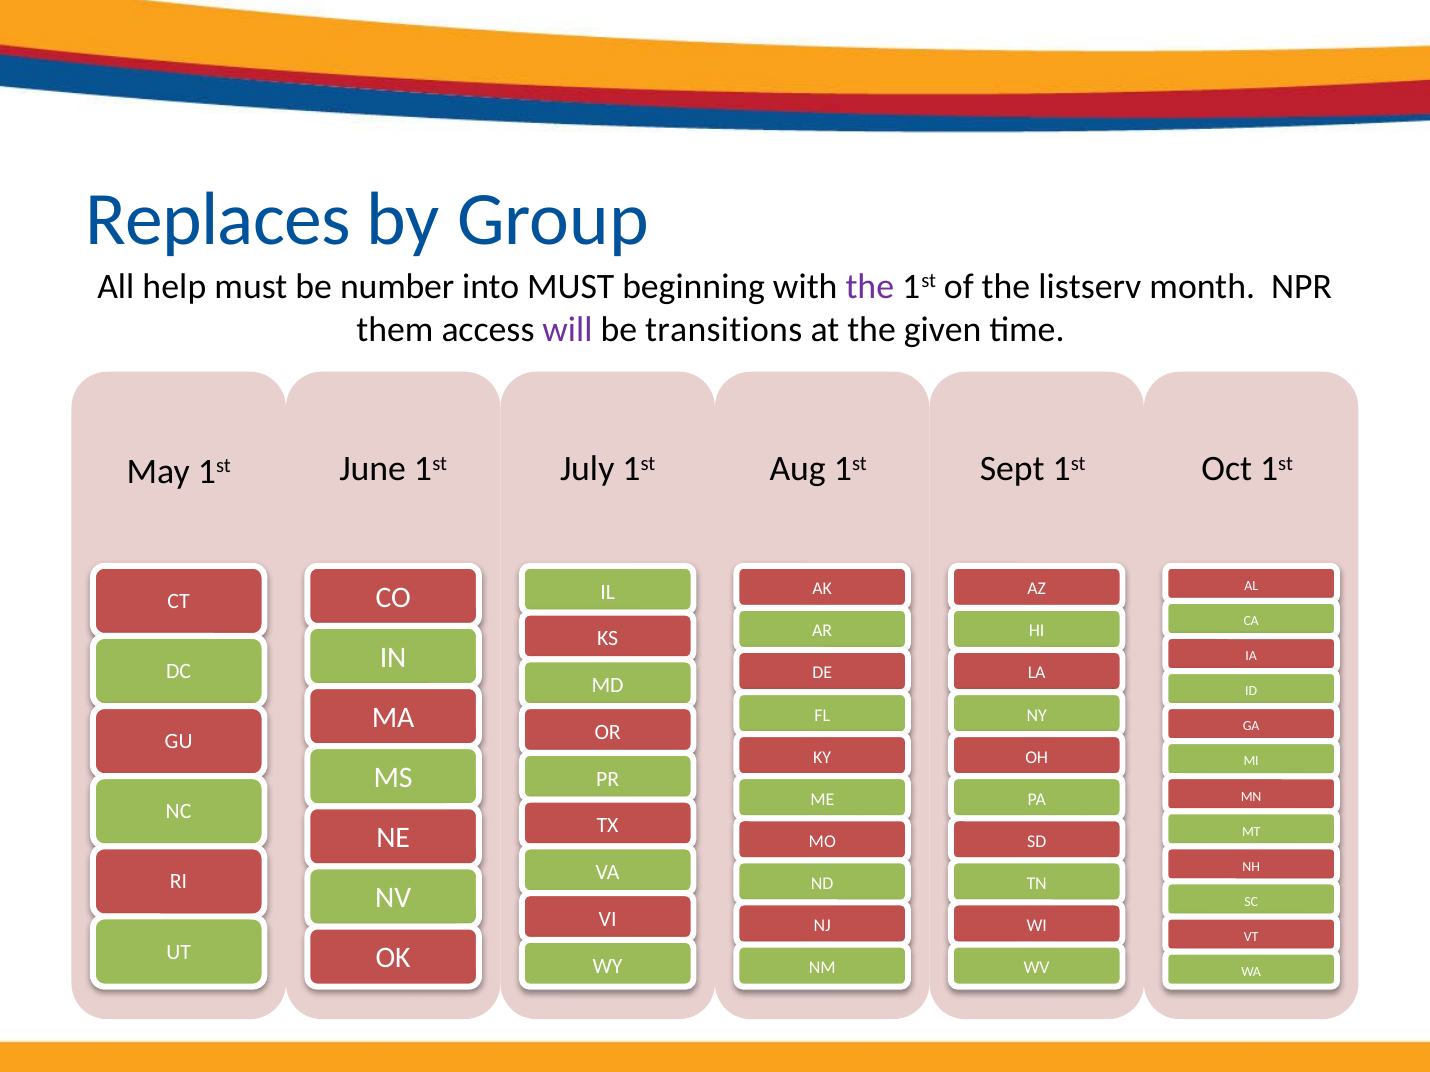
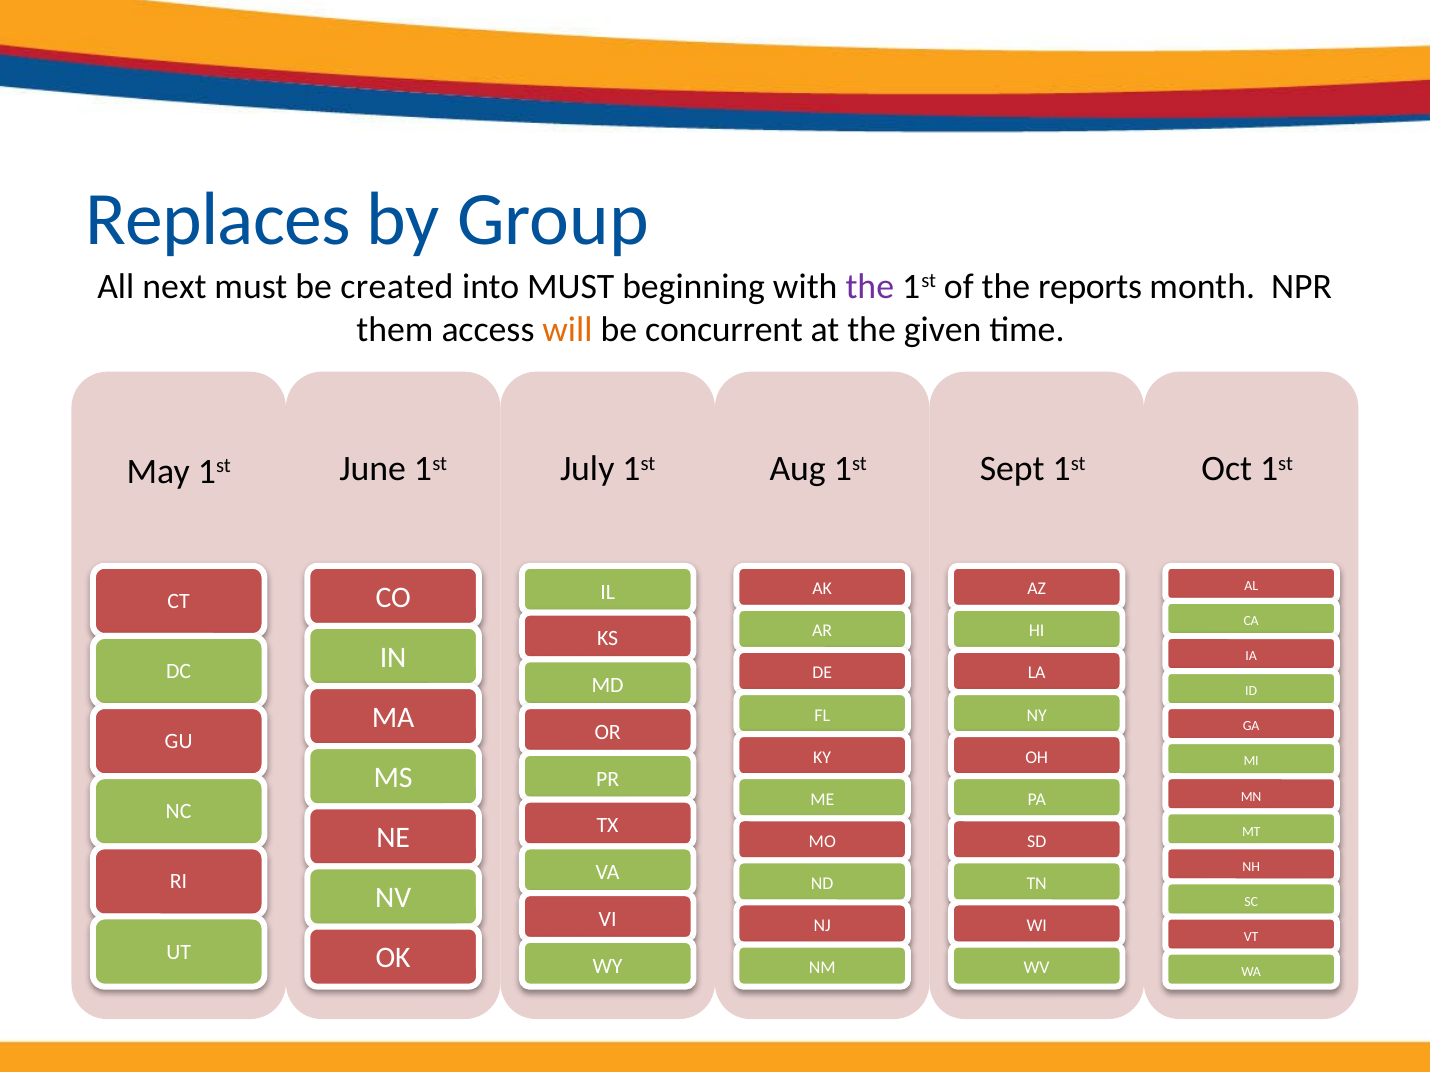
help: help -> next
number: number -> created
listserv: listserv -> reports
will colour: purple -> orange
transitions: transitions -> concurrent
